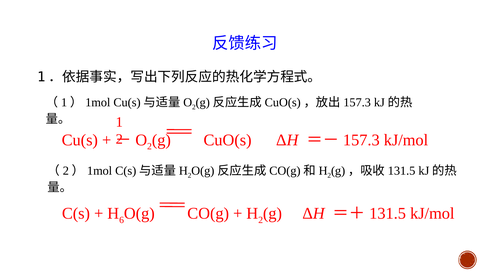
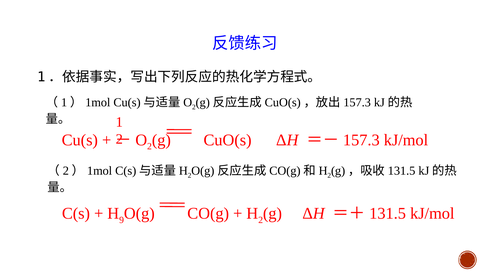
6: 6 -> 9
